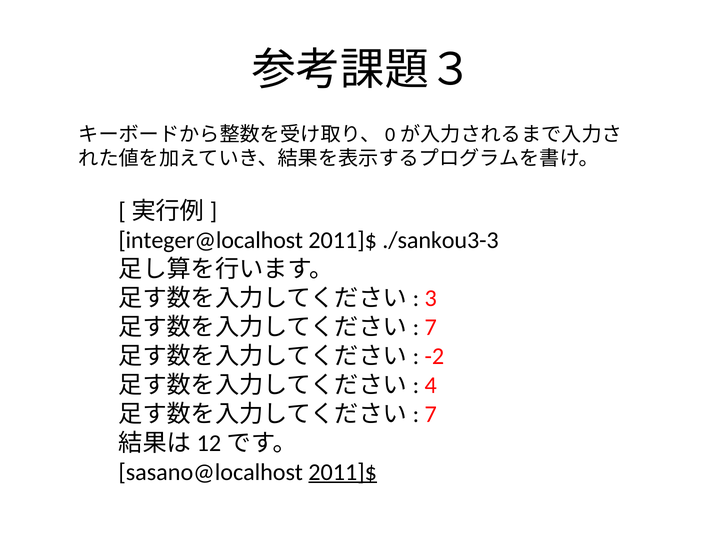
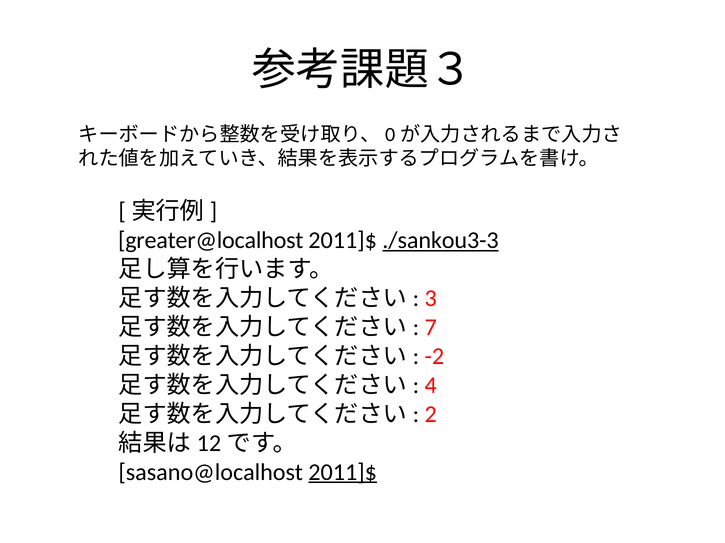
integer@localhost: integer@localhost -> greater@localhost
./sankou3-3 underline: none -> present
7 at (431, 415): 7 -> 2
